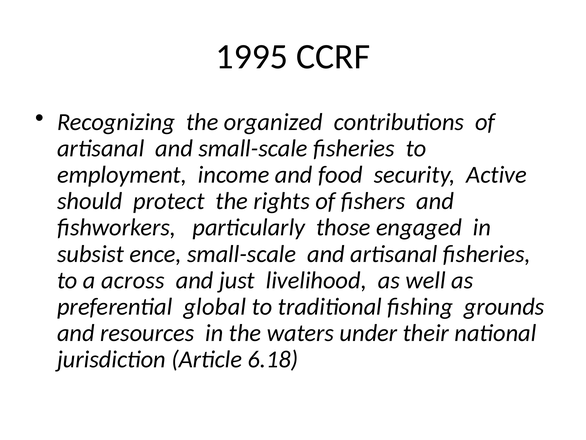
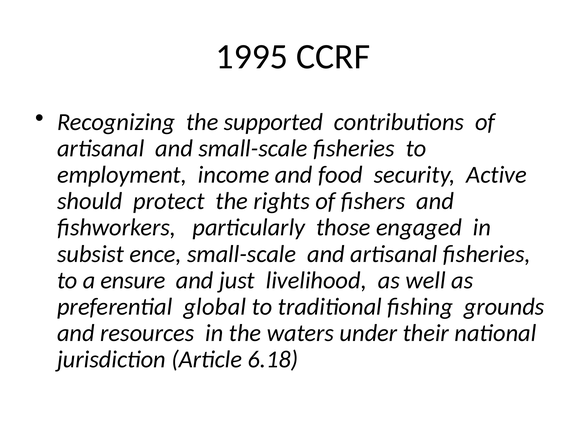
organized: organized -> supported
across: across -> ensure
